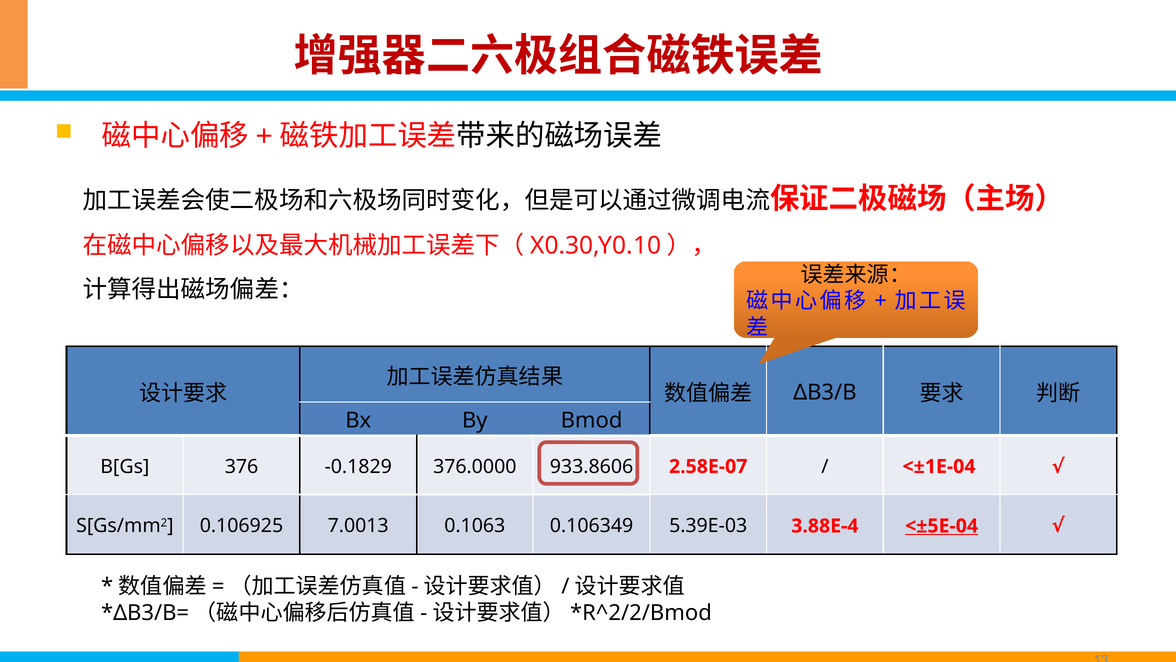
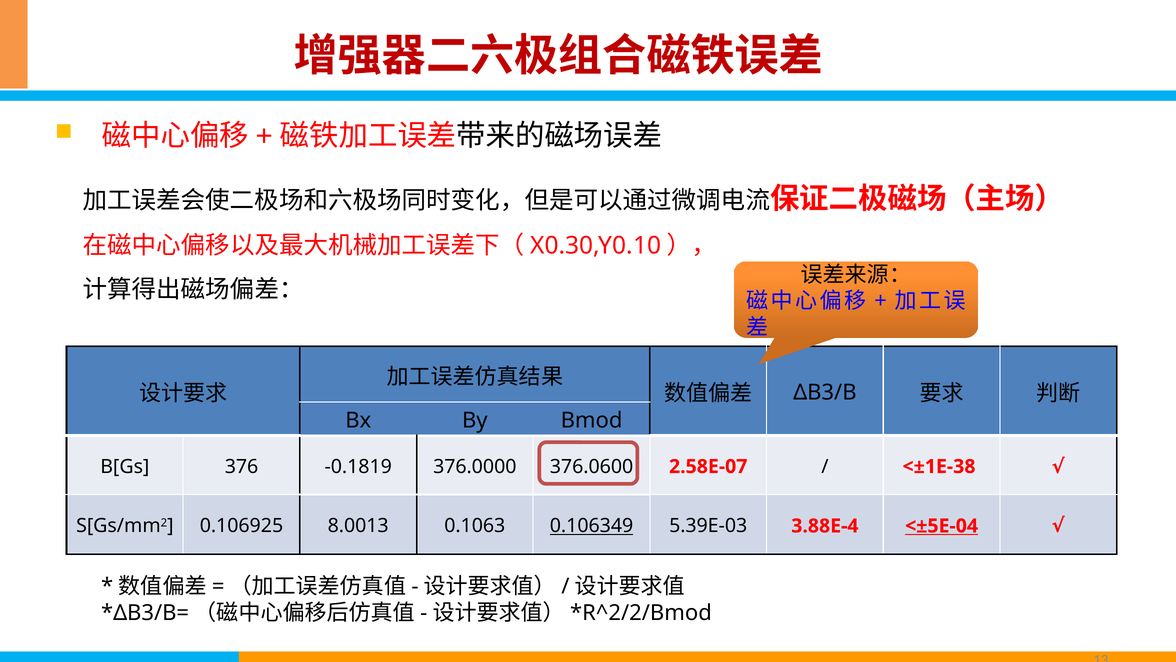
-0.1829: -0.1829 -> -0.1819
933.8606: 933.8606 -> 376.0600
<±1E-04: <±1E-04 -> <±1E-38
7.0013: 7.0013 -> 8.0013
0.106349 underline: none -> present
